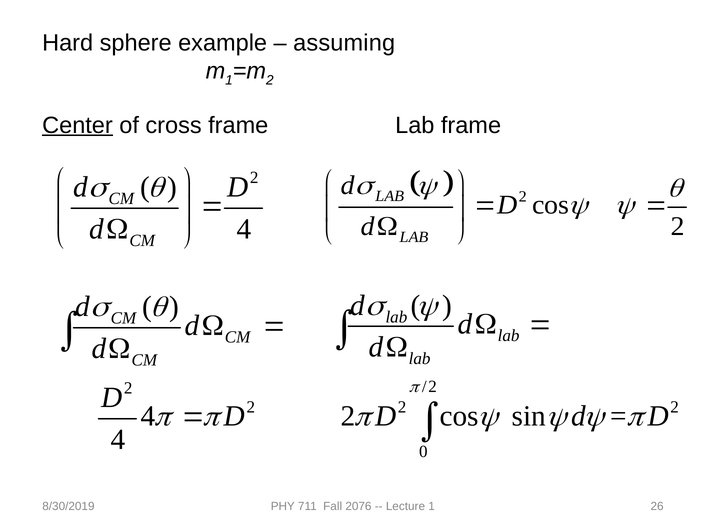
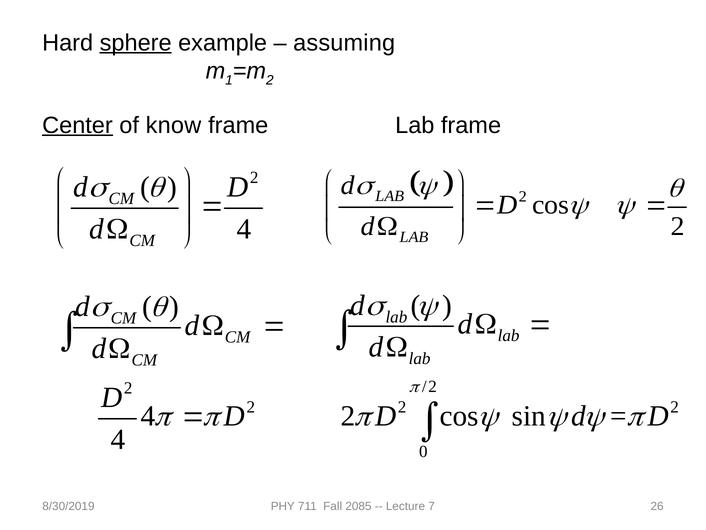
sphere underline: none -> present
cross: cross -> know
2076: 2076 -> 2085
Lecture 1: 1 -> 7
